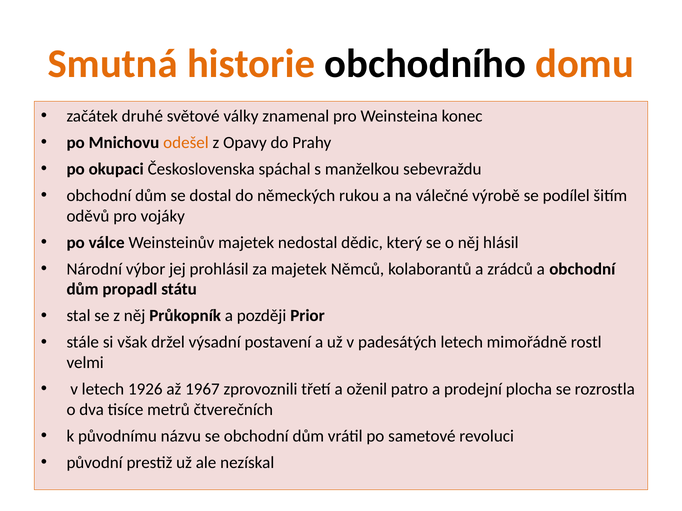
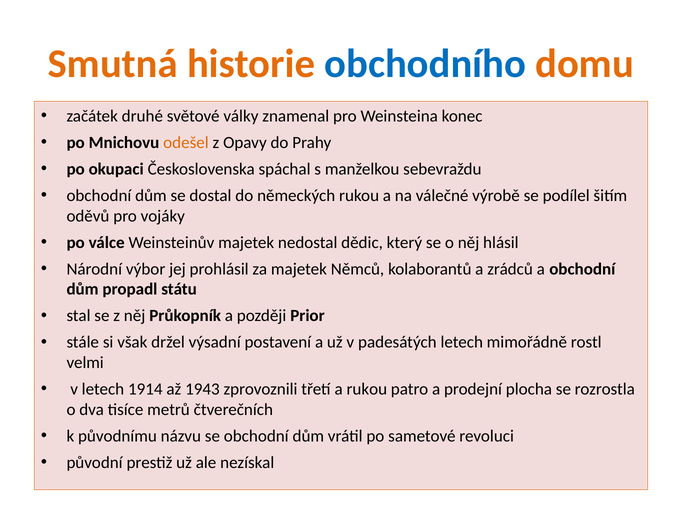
obchodního colour: black -> blue
1926: 1926 -> 1914
1967: 1967 -> 1943
a oženil: oženil -> rukou
